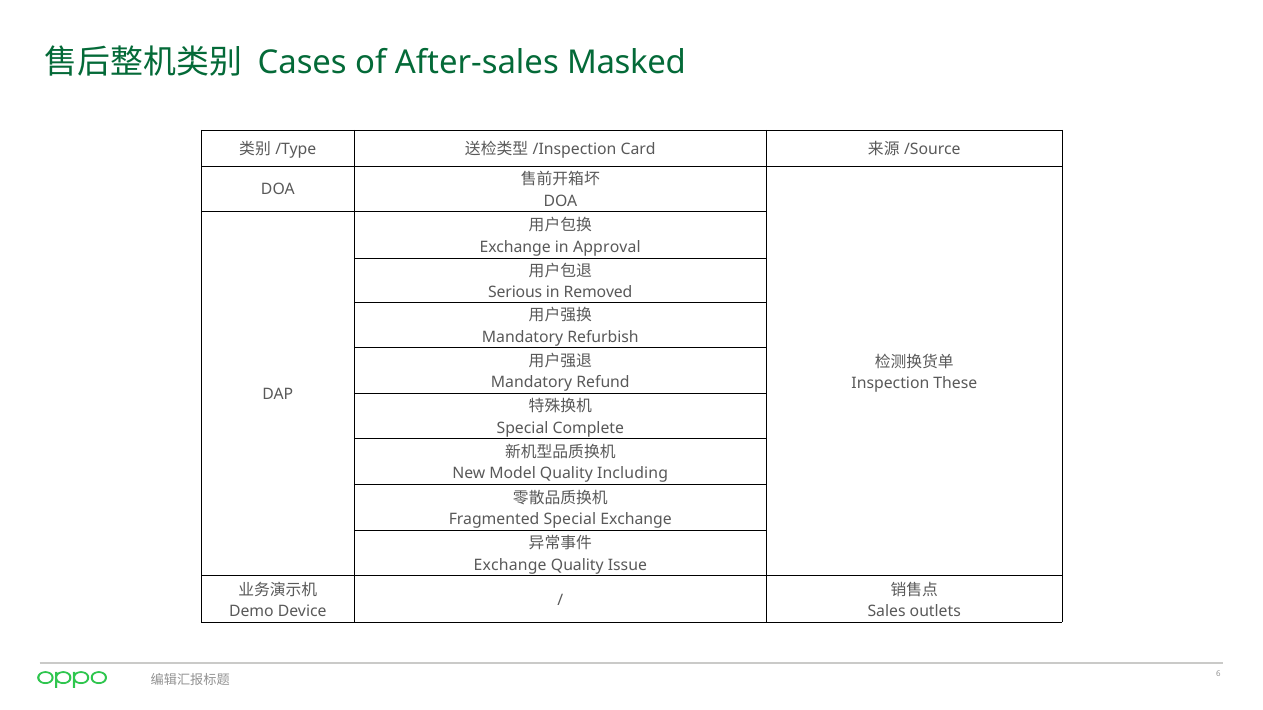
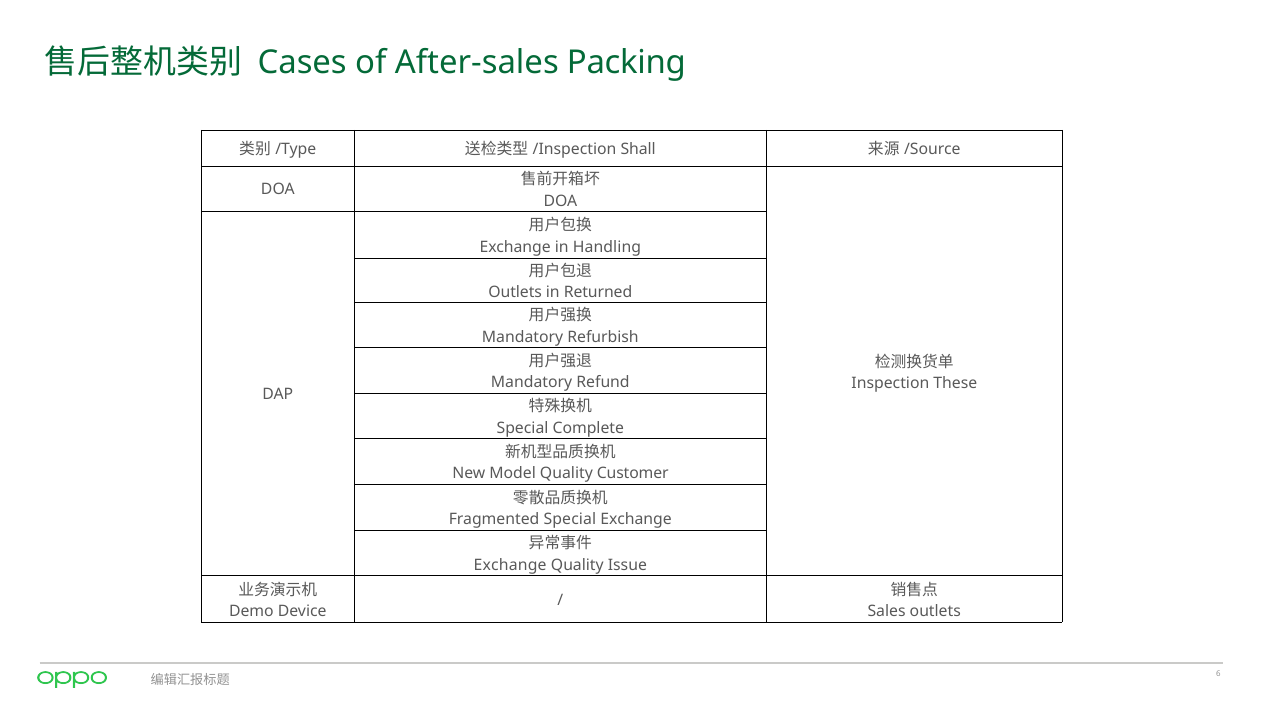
Masked: Masked -> Packing
Card: Card -> Shall
Approval: Approval -> Handling
Serious at (515, 293): Serious -> Outlets
Removed: Removed -> Returned
Including: Including -> Customer
